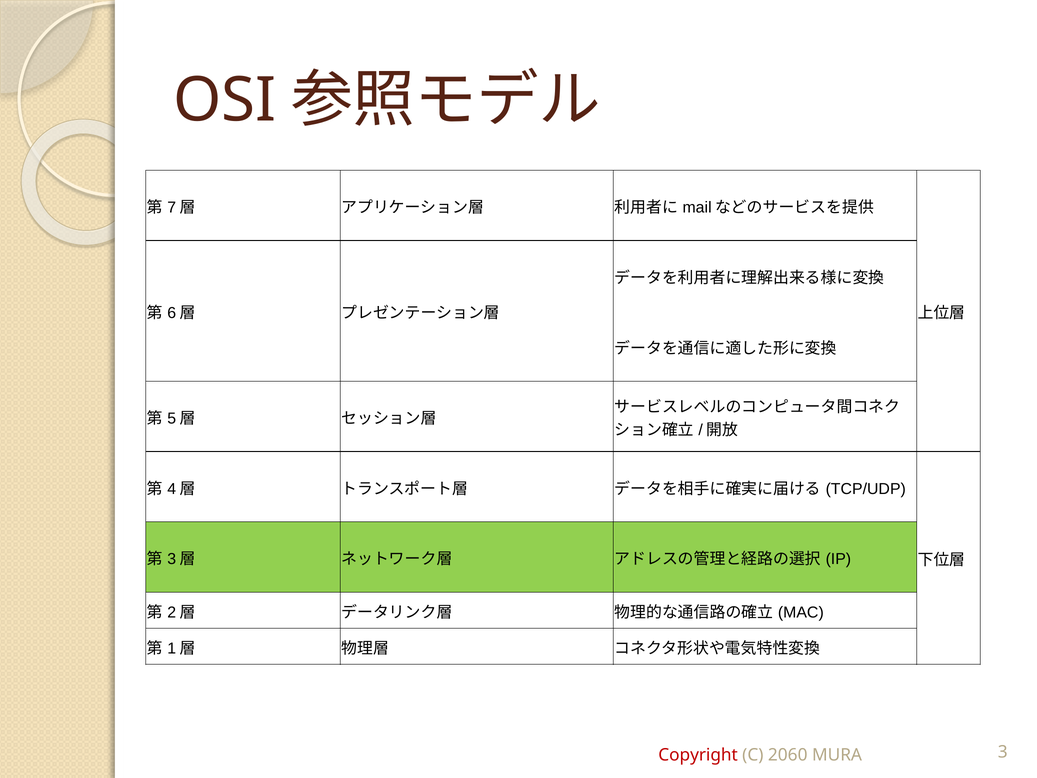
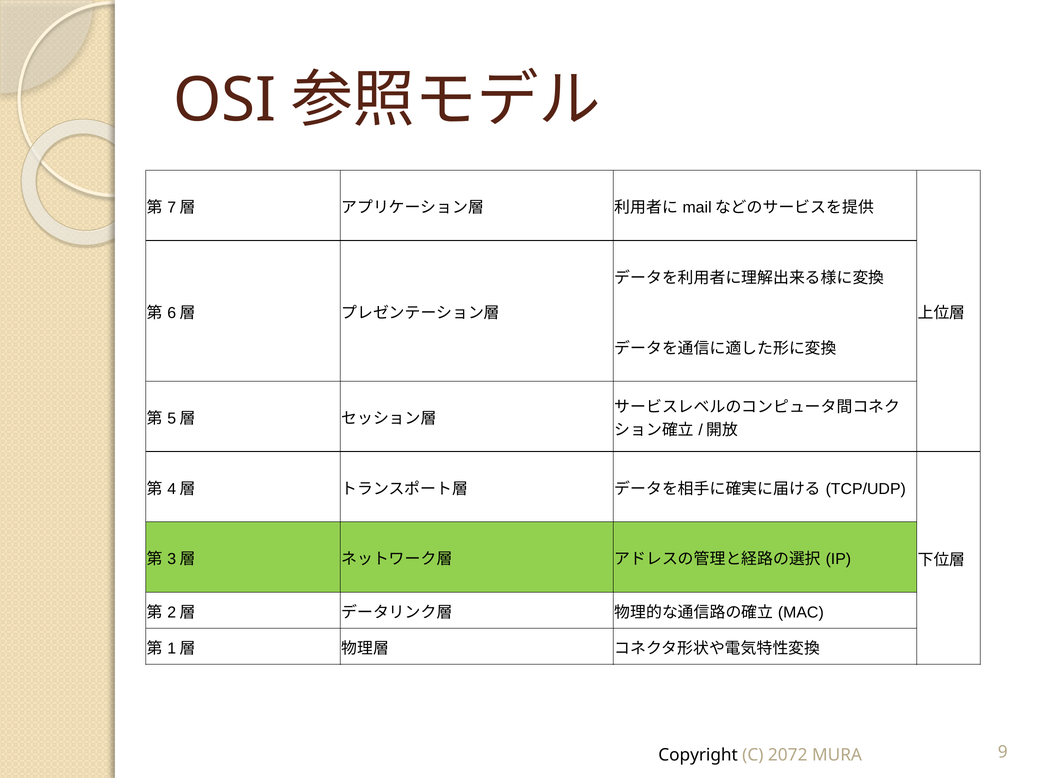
Copyright colour: red -> black
2060: 2060 -> 2072
3: 3 -> 9
